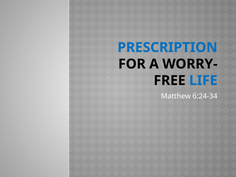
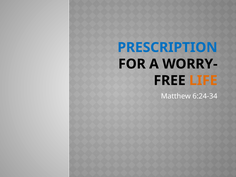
LIFE colour: blue -> orange
